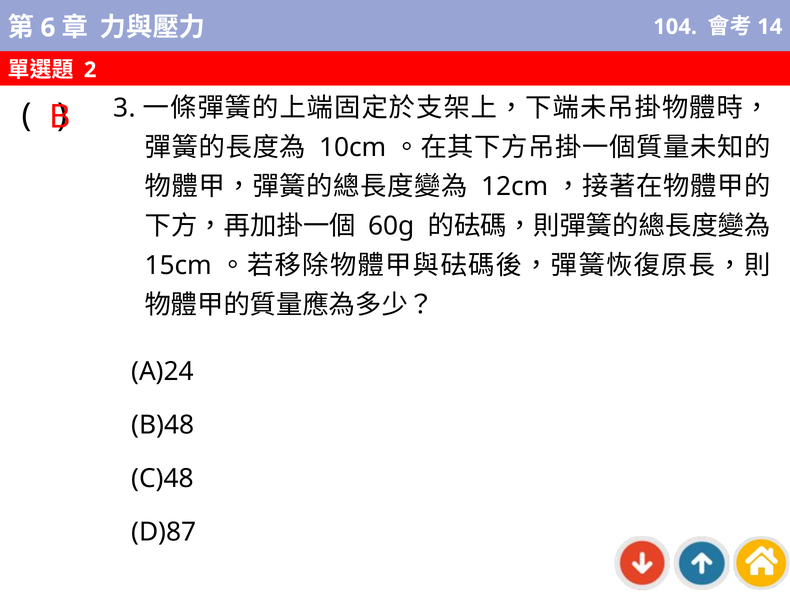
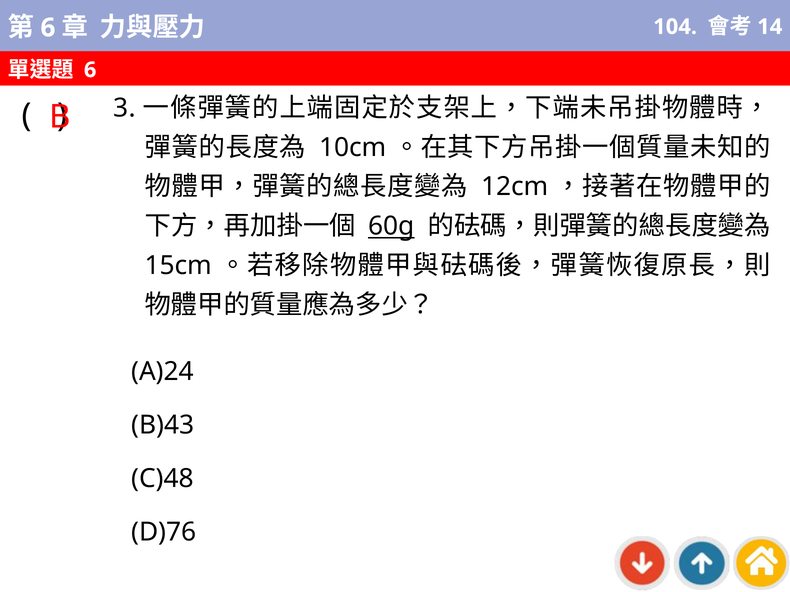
2 at (90, 70): 2 -> 6
60g underline: none -> present
B)48: B)48 -> B)43
D)87: D)87 -> D)76
